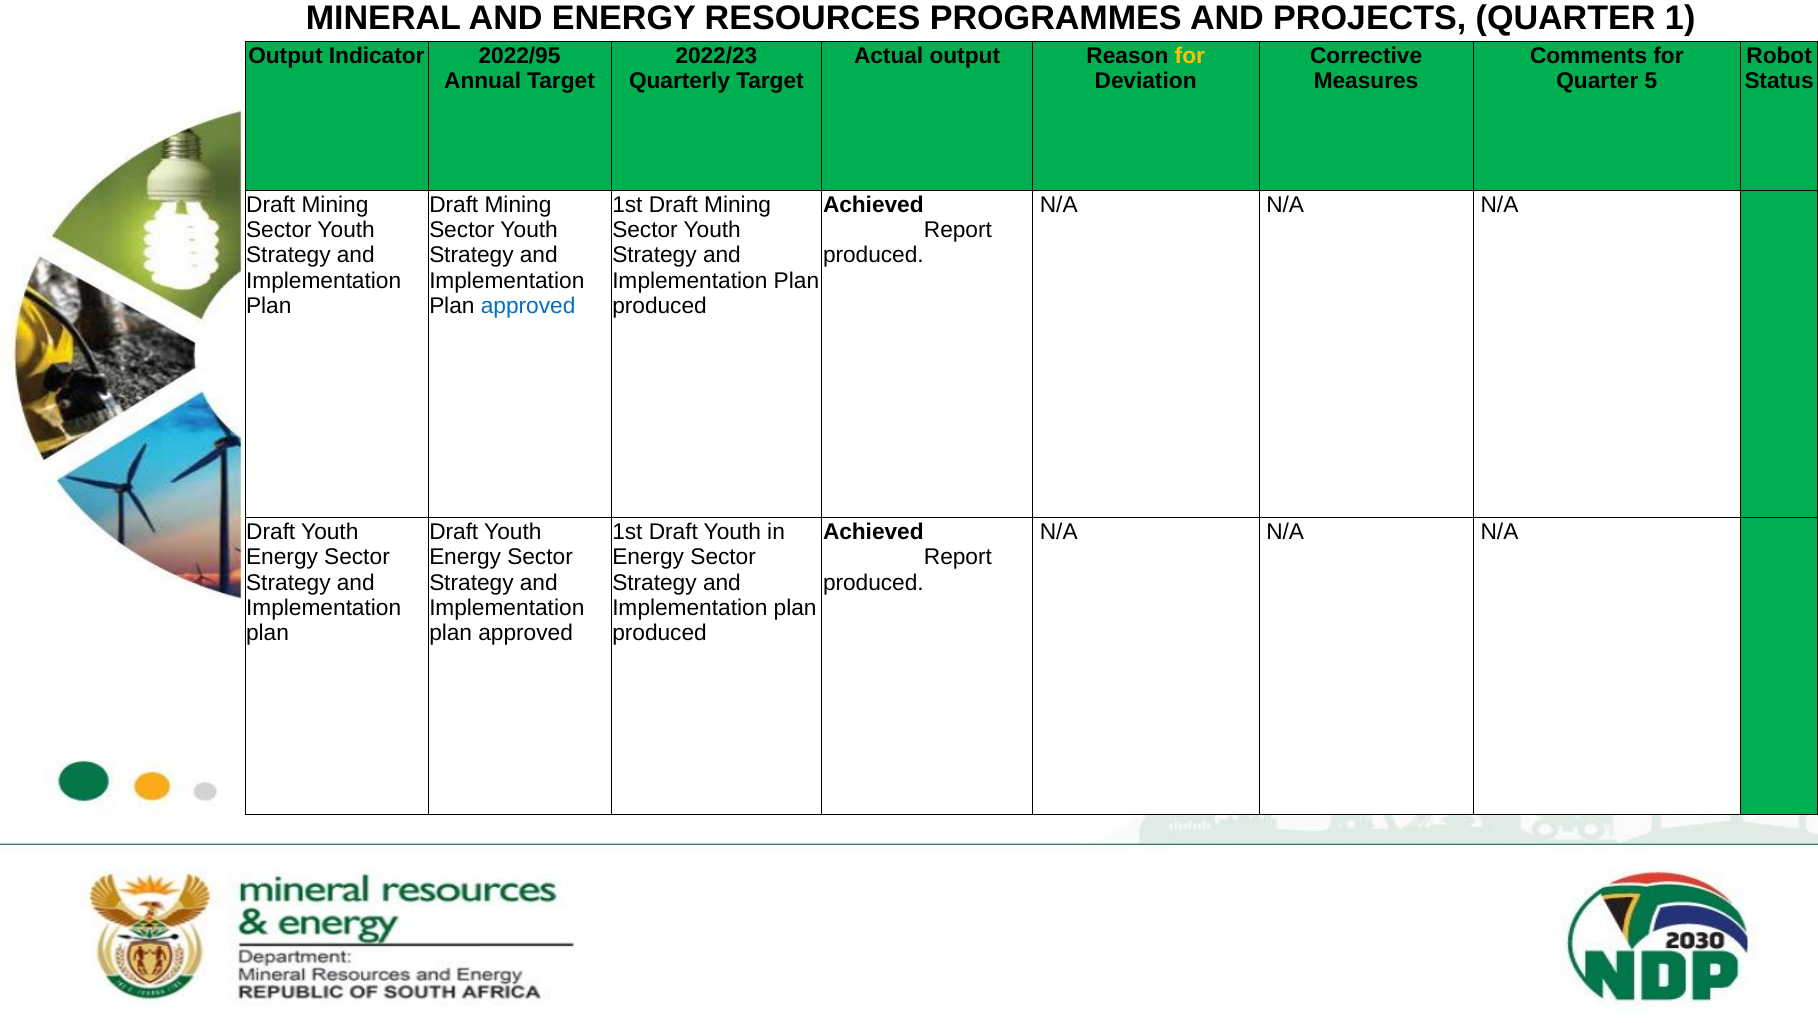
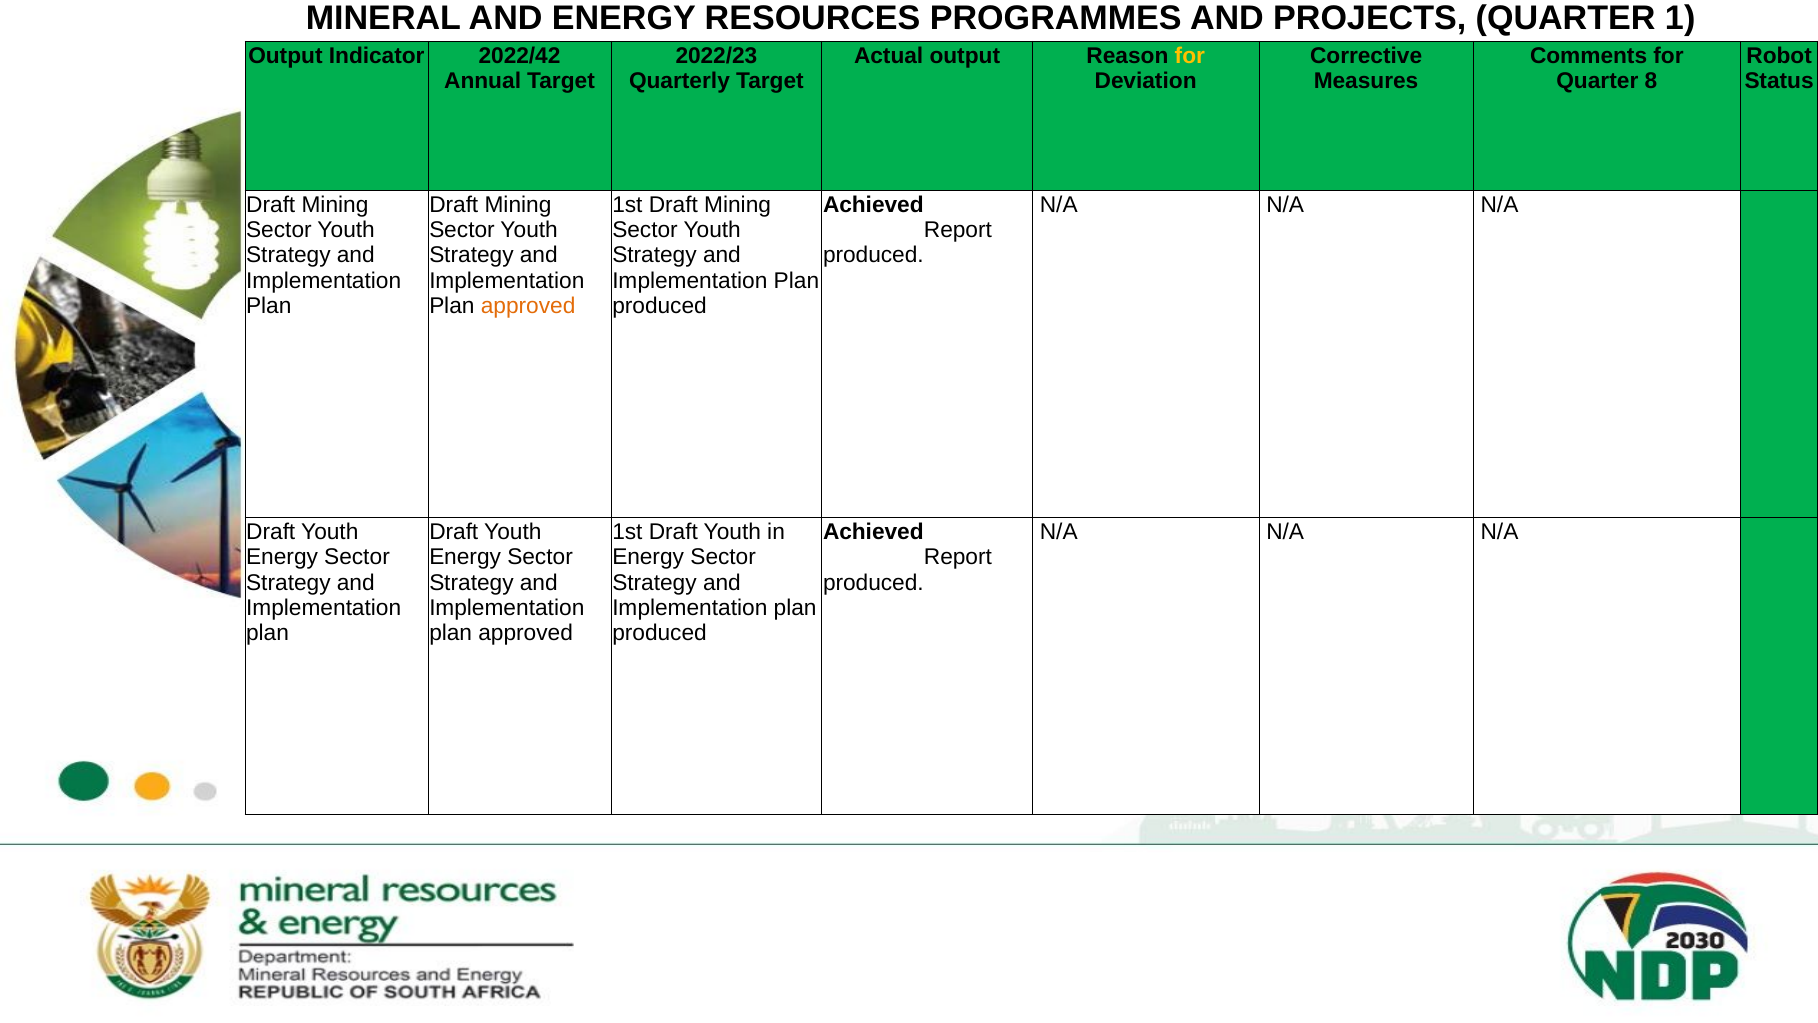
2022/95: 2022/95 -> 2022/42
5: 5 -> 8
approved at (528, 306) colour: blue -> orange
